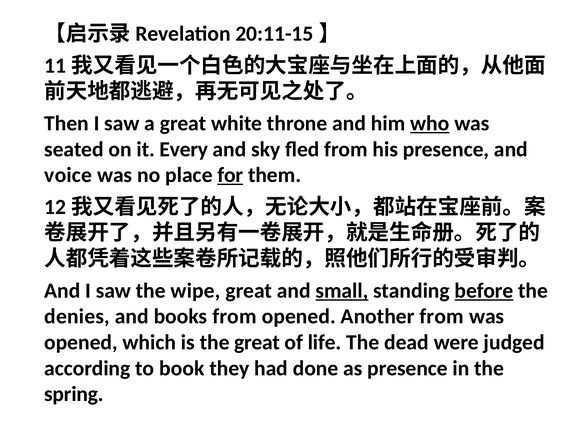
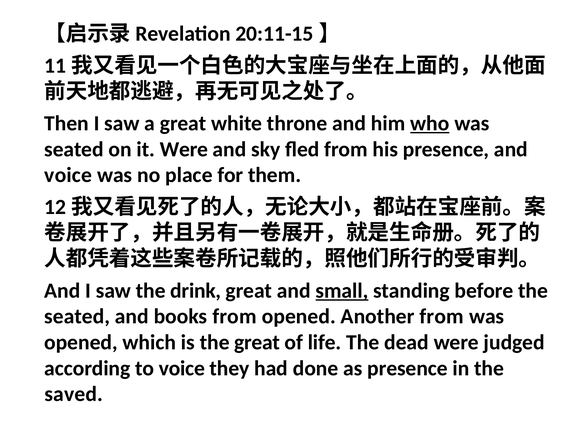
it Every: Every -> Were
for underline: present -> none
wipe: wipe -> drink
before underline: present -> none
denies at (77, 317): denies -> seated
to book: book -> voice
spring: spring -> saved
